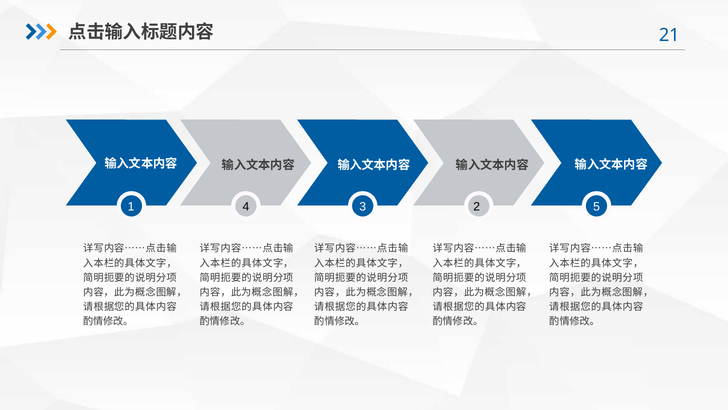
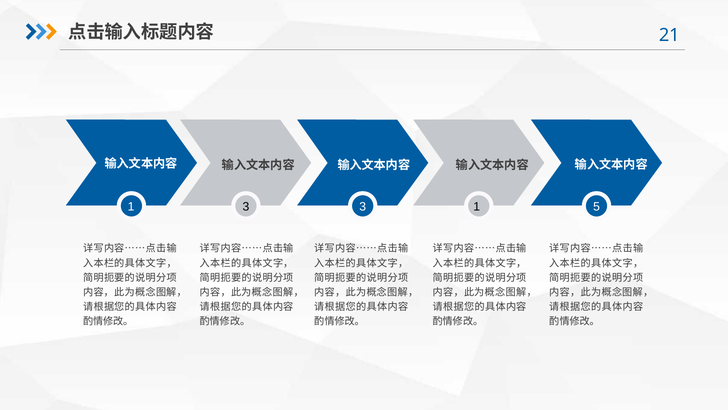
1 4: 4 -> 3
3 2: 2 -> 1
